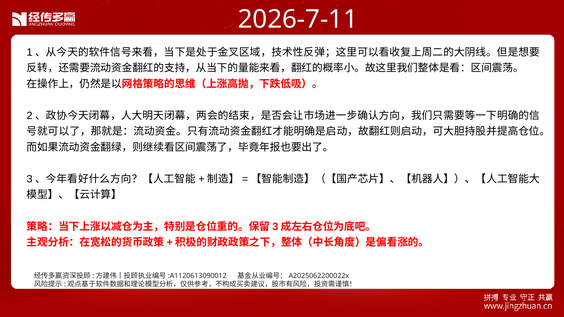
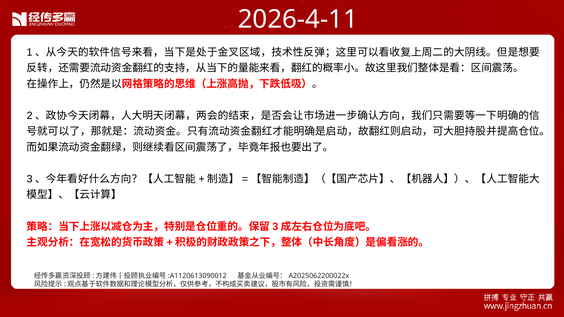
2026-7-11: 2026-7-11 -> 2026-4-11
